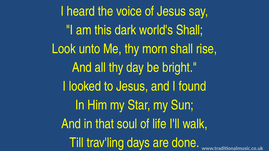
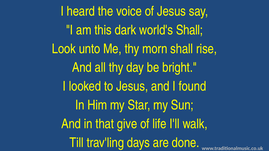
soul: soul -> give
